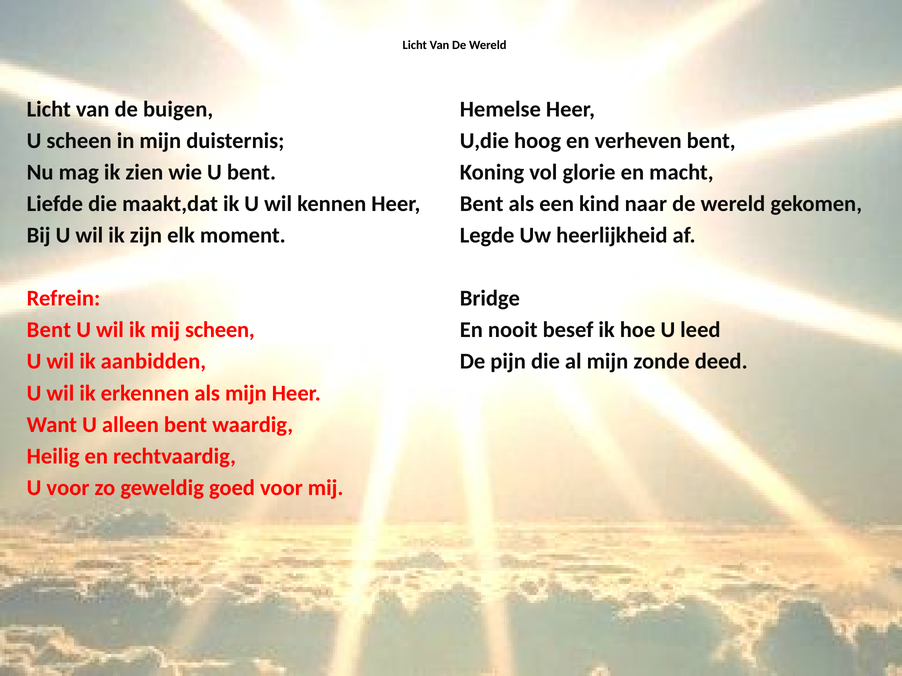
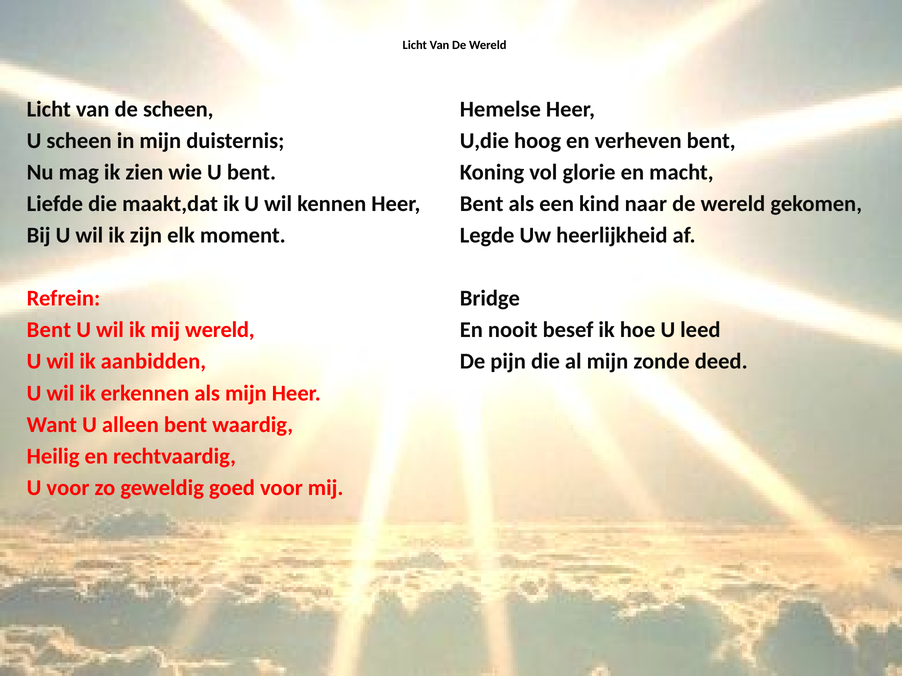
de buigen: buigen -> scheen
mij scheen: scheen -> wereld
